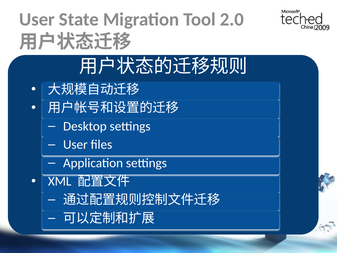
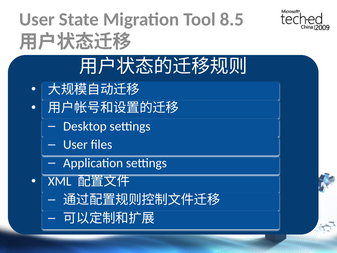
2.0: 2.0 -> 8.5
